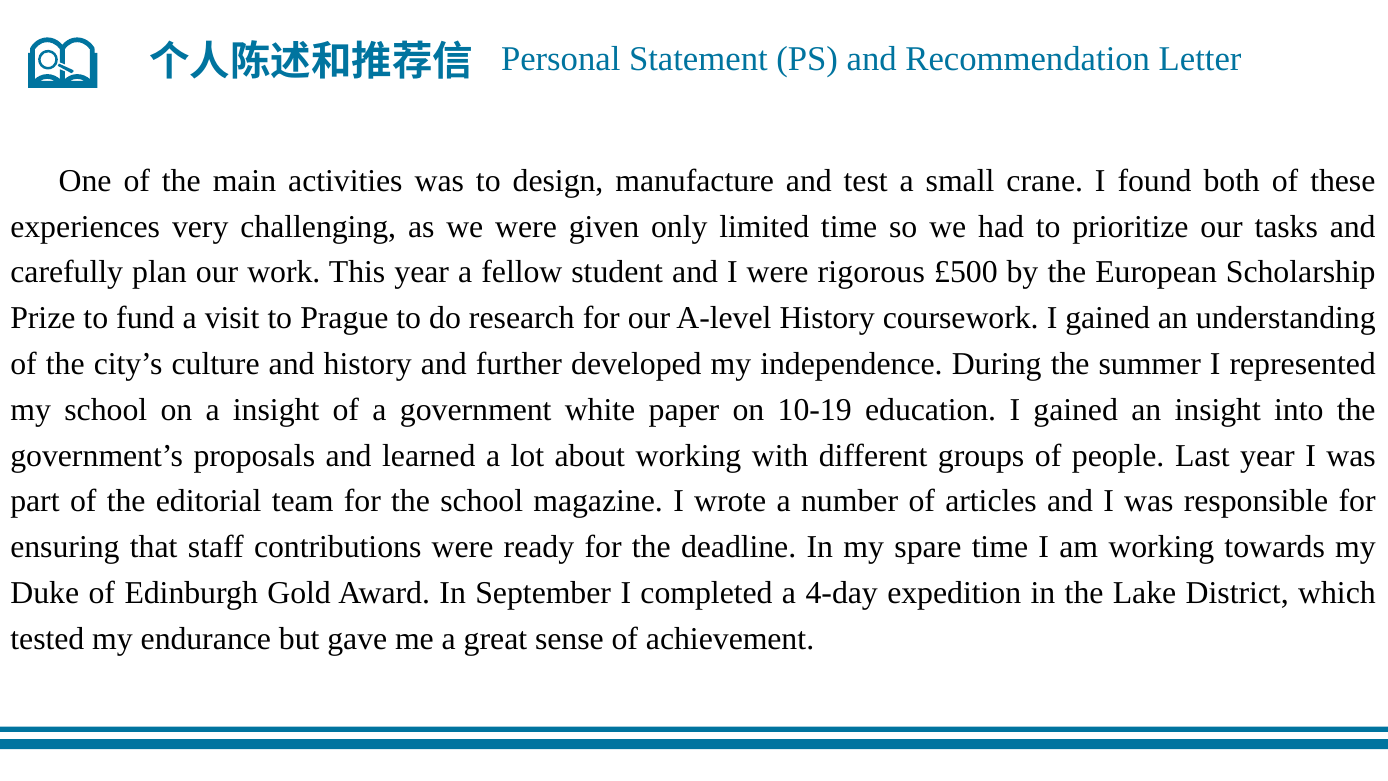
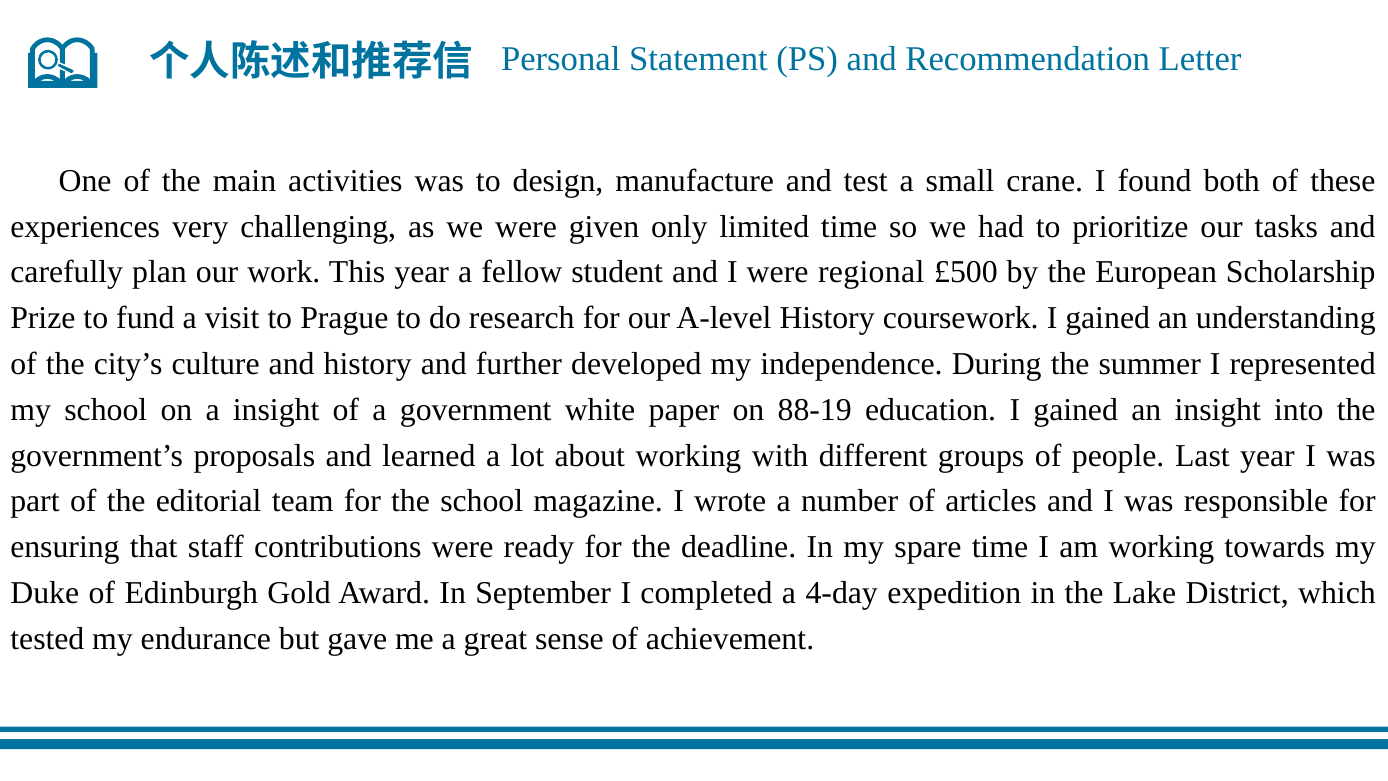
rigorous: rigorous -> regional
10-19: 10-19 -> 88-19
